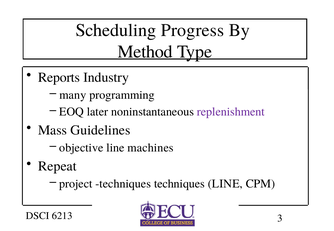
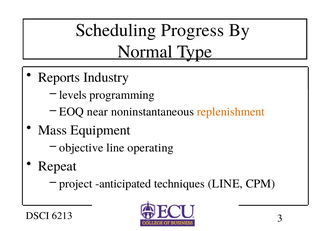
Method: Method -> Normal
many: many -> levels
later: later -> near
replenishment colour: purple -> orange
Guidelines: Guidelines -> Equipment
machines: machines -> operating
project techniques: techniques -> anticipated
